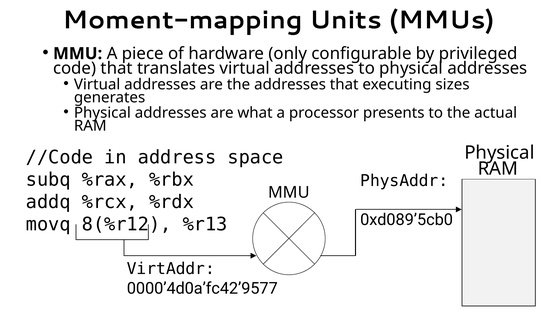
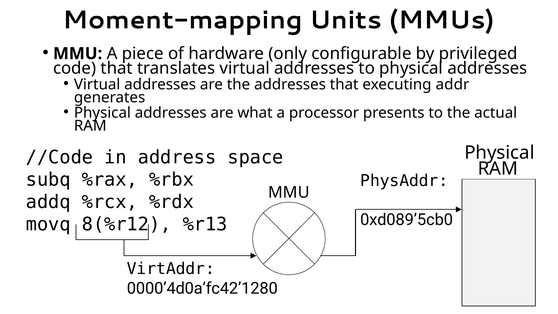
sizes: sizes -> addr
0000’4d0a’fc42’9577: 0000’4d0a’fc42’9577 -> 0000’4d0a’fc42’1280
